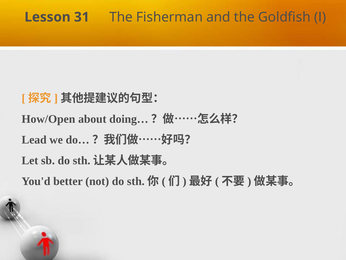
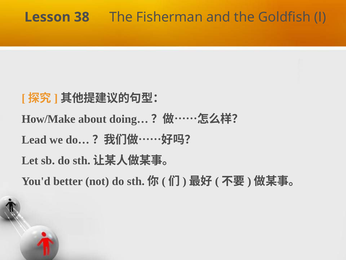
31: 31 -> 38
How/Open: How/Open -> How/Make
